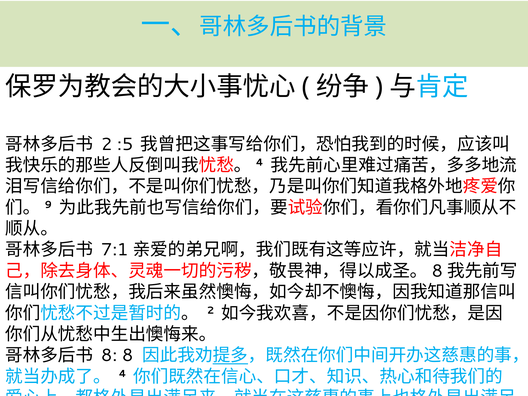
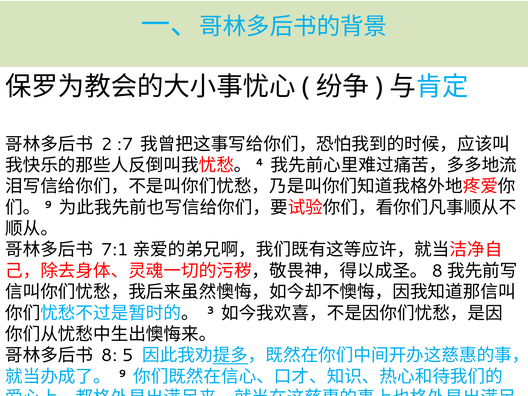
:5: :5 -> :7
2 at (211, 310): 2 -> 3
8 8: 8 -> 5
4: 4 -> 9
